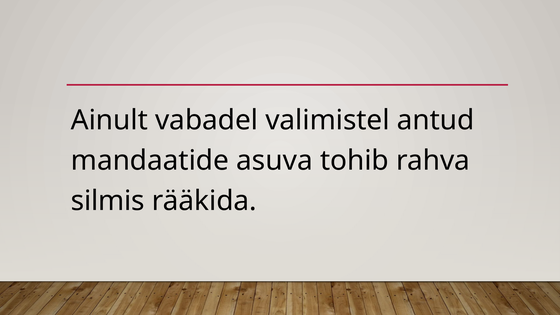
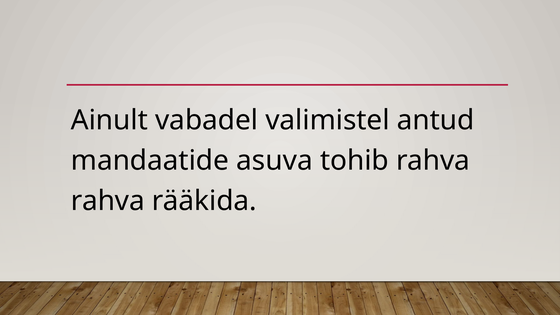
silmis at (108, 201): silmis -> rahva
